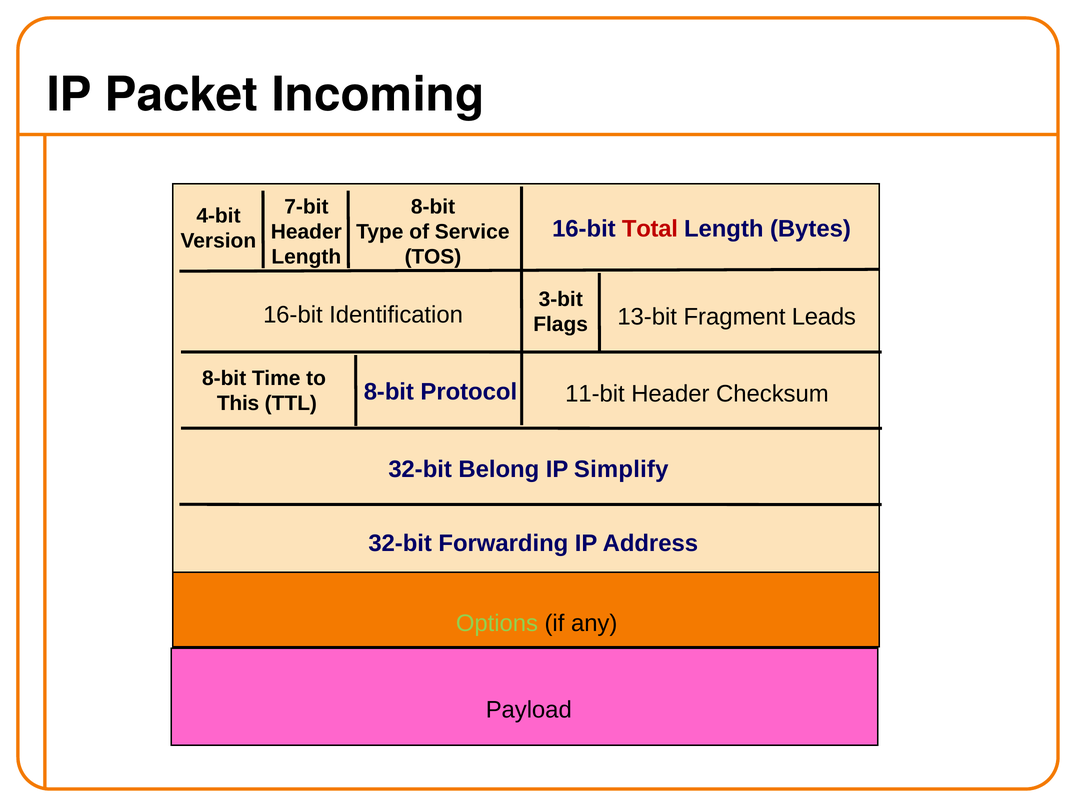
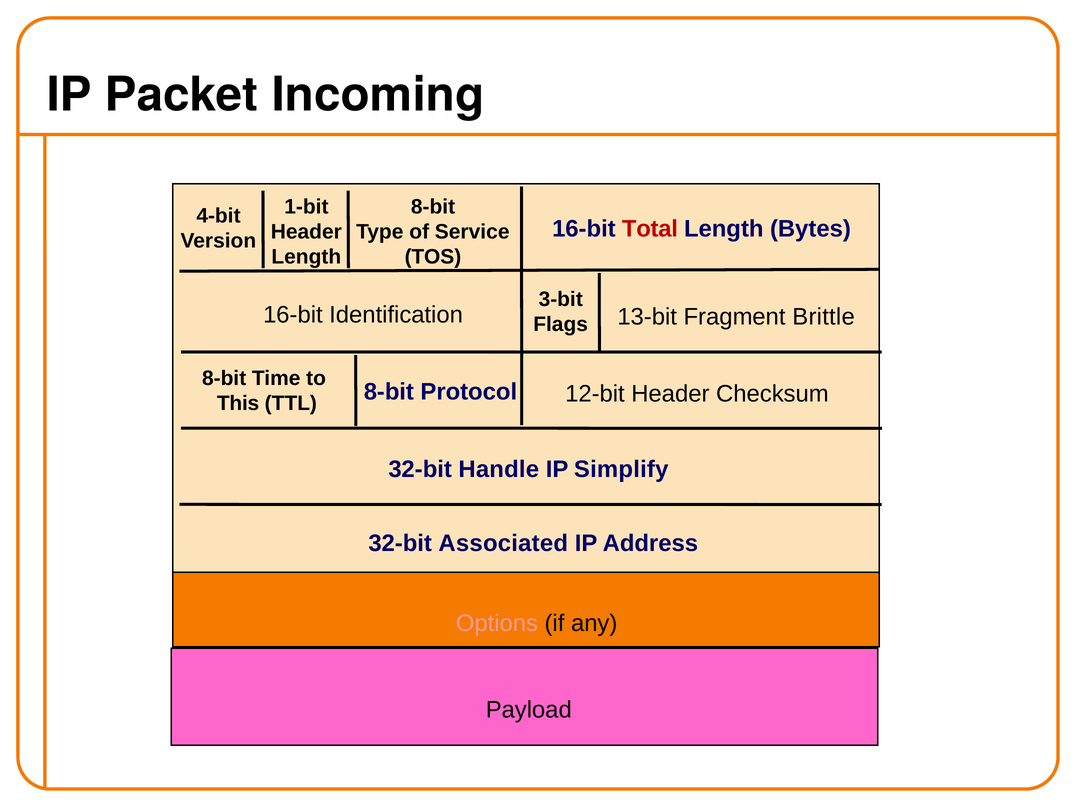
7-bit: 7-bit -> 1-bit
Leads: Leads -> Brittle
11-bit: 11-bit -> 12-bit
Belong: Belong -> Handle
Forwarding: Forwarding -> Associated
Options colour: light green -> pink
